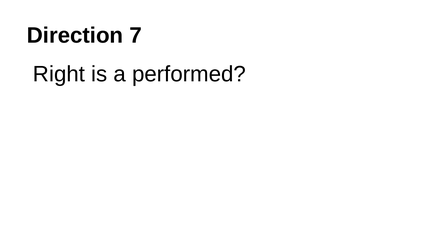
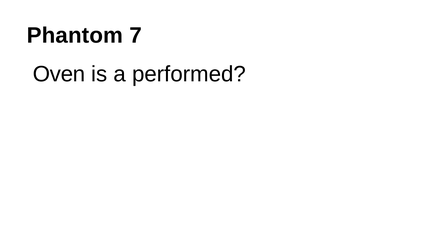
Direction: Direction -> Phantom
Right: Right -> Oven
